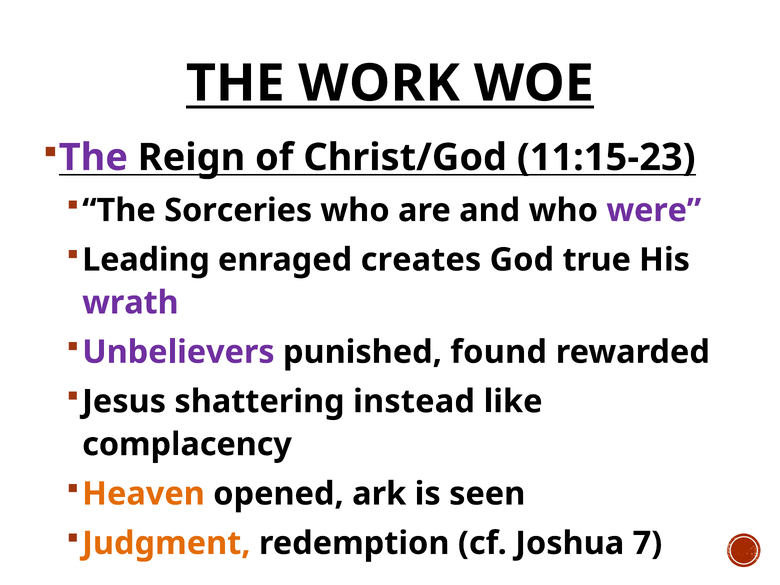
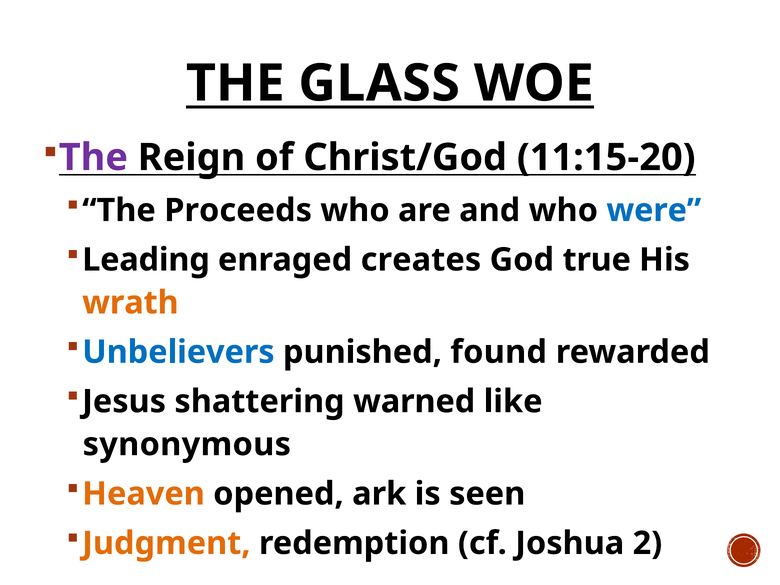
WORK: WORK -> GLASS
11:15-23: 11:15-23 -> 11:15-20
Sorceries: Sorceries -> Proceeds
were colour: purple -> blue
wrath colour: purple -> orange
Unbelievers colour: purple -> blue
instead: instead -> warned
complacency: complacency -> synonymous
7: 7 -> 2
